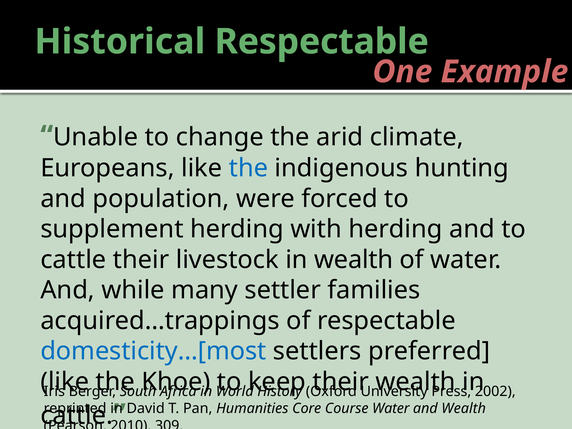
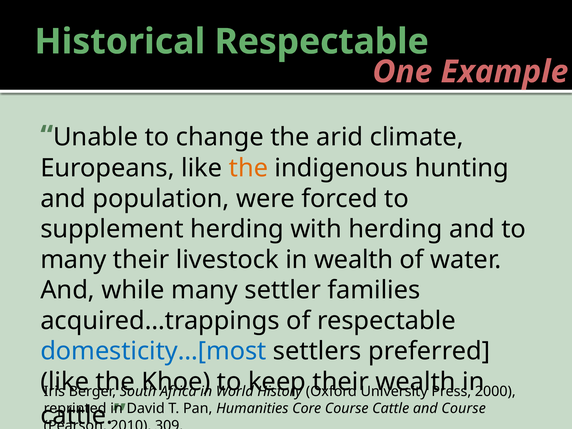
the at (248, 168) colour: blue -> orange
cattle at (73, 260): cattle -> many
2002: 2002 -> 2000
Course Water: Water -> Cattle
and Wealth: Wealth -> Course
